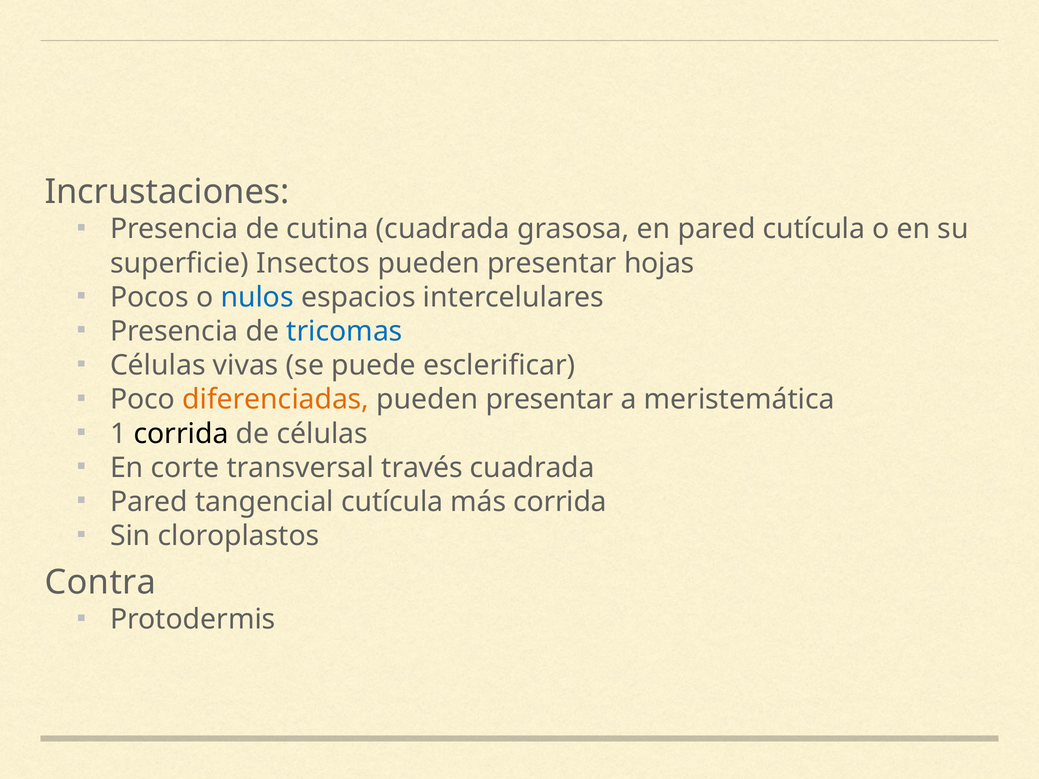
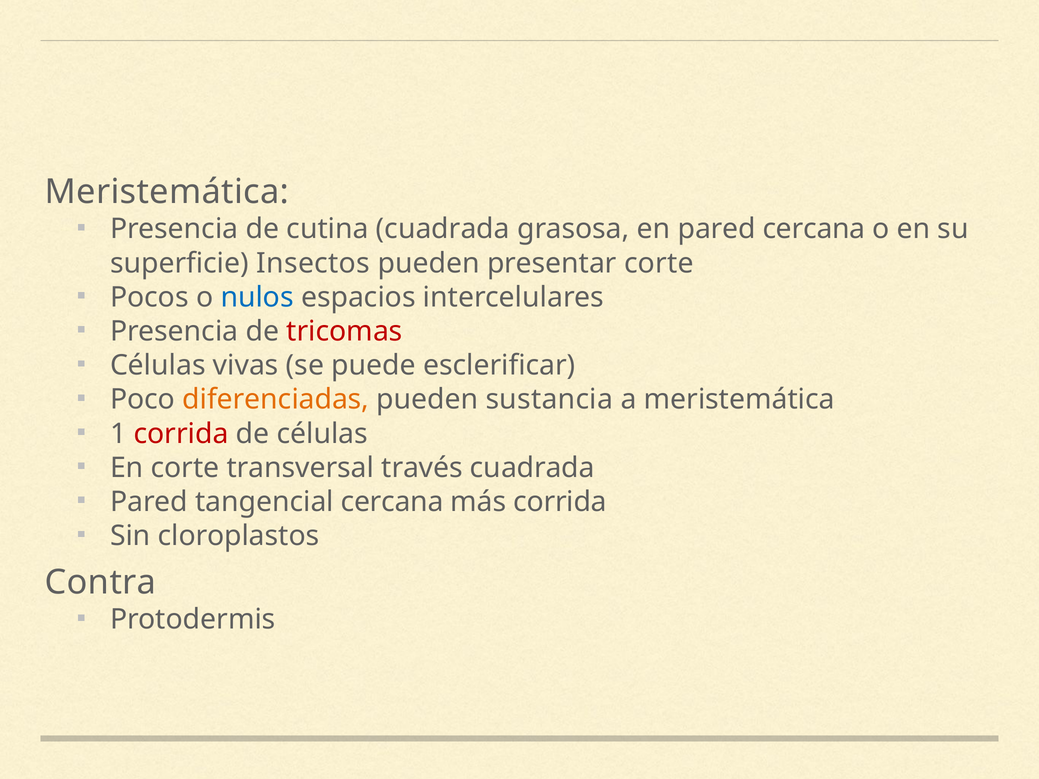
Incrustaciones at (167, 192): Incrustaciones -> Meristemática
pared cutícula: cutícula -> cercana
presentar hojas: hojas -> corte
tricomas colour: blue -> red
presentar at (550, 400): presentar -> sustancia
corrida at (181, 434) colour: black -> red
tangencial cutícula: cutícula -> cercana
